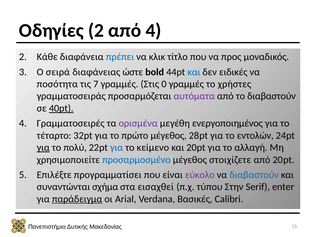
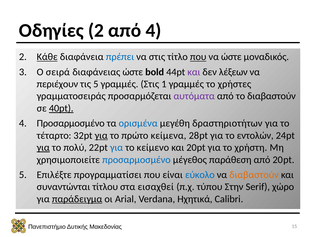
Κάθε underline: none -> present
να κλικ: κλικ -> στις
που at (198, 57) underline: none -> present
να προς: προς -> ώστε
και at (194, 72) colour: blue -> purple
ειδικές: ειδικές -> λέξεων
ποσότητα: ποσότητα -> περιέχουν
τις 7: 7 -> 5
0: 0 -> 1
4 Γραμματοσειρές: Γραμματοσειρές -> Προσαρμοσμένο
ορισμένα colour: purple -> blue
ενεργοποιημένος: ενεργοποιημένος -> δραστηριοτήτων
για at (101, 135) underline: none -> present
πρώτο μέγεθος: μέγεθος -> κείμενα
αλλαγή: αλλαγή -> χρήστη
στοιχίζετε: στοιχίζετε -> παράθεση
εύκολο colour: purple -> blue
διαβαστούν at (254, 175) colour: blue -> orange
σχήμα: σχήμα -> τίτλου
enter: enter -> χώρο
Βασικές: Βασικές -> Ηχητικά
